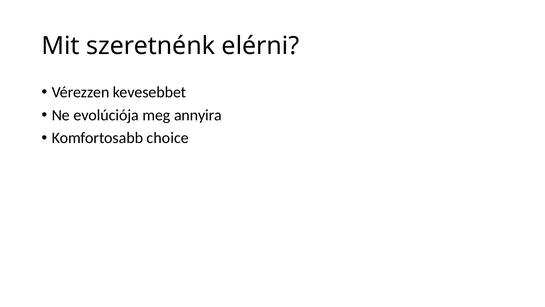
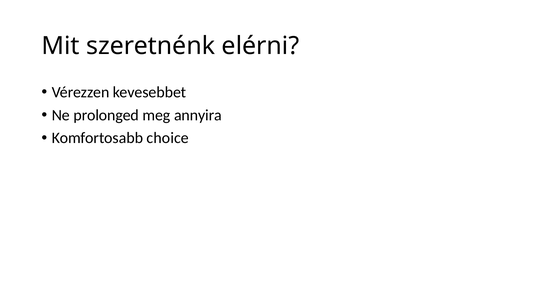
evolúciója: evolúciója -> prolonged
